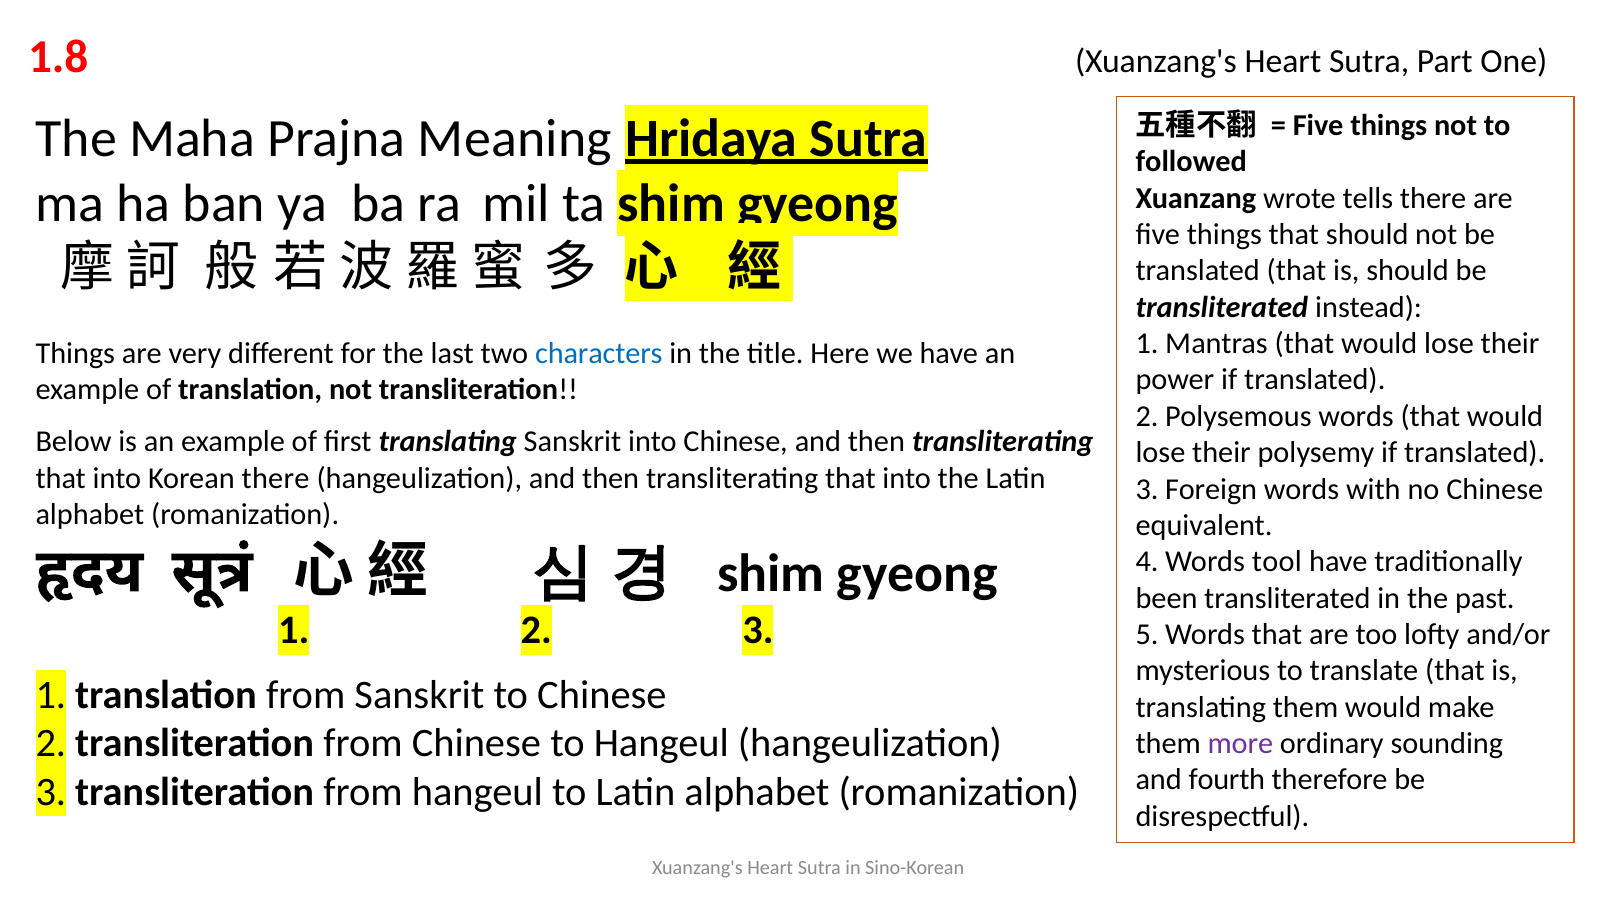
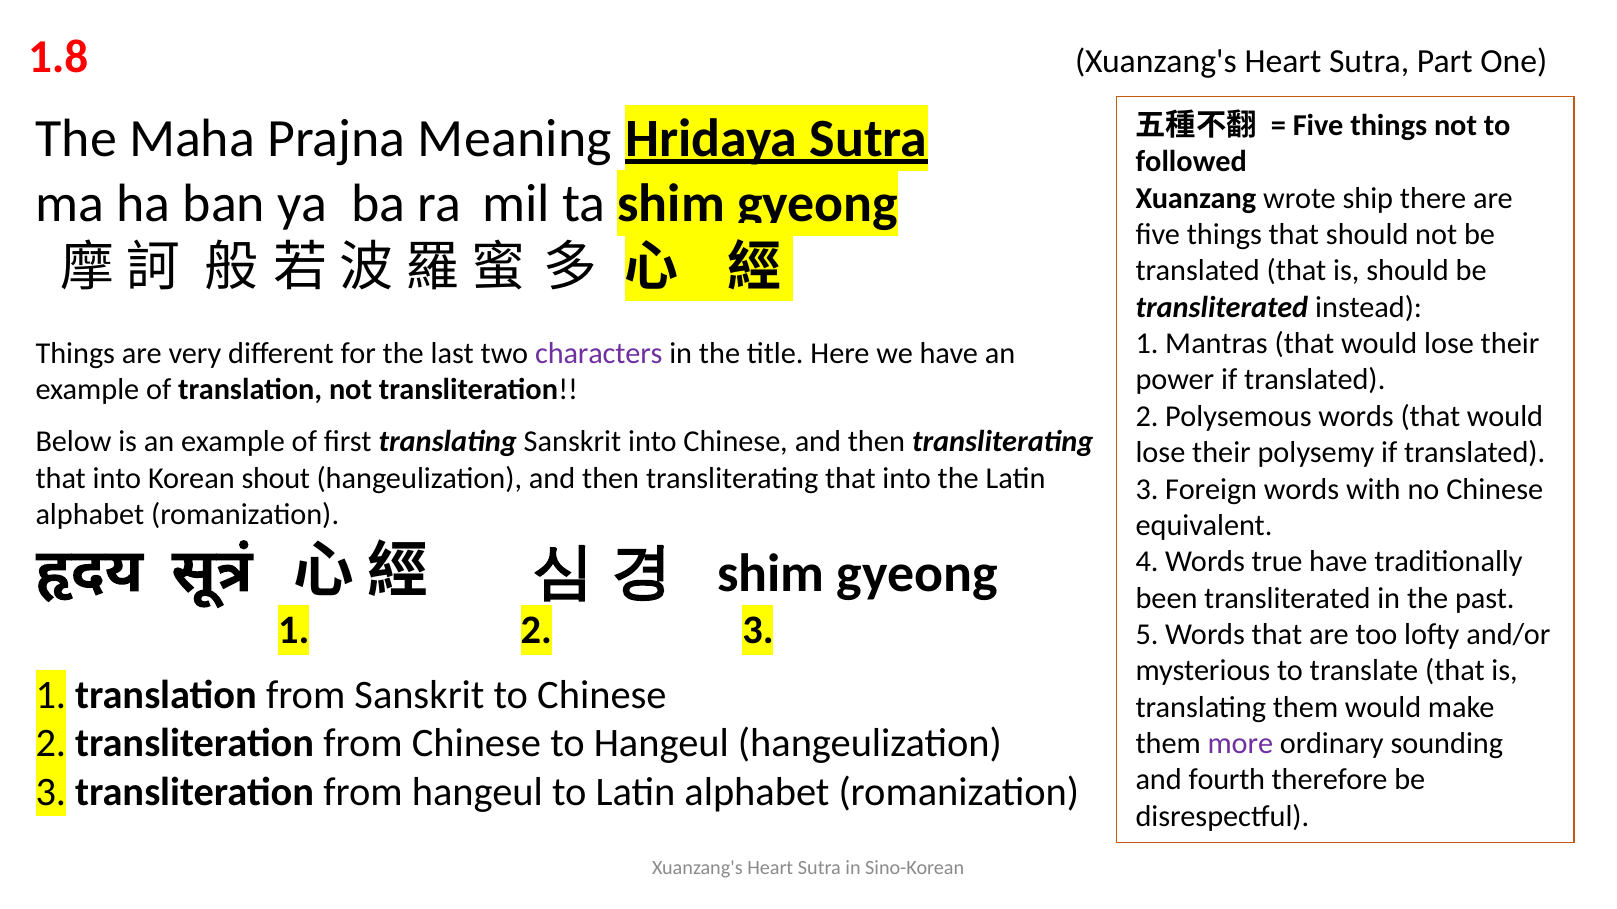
tells: tells -> ship
characters colour: blue -> purple
Korean there: there -> shout
tool: tool -> true
